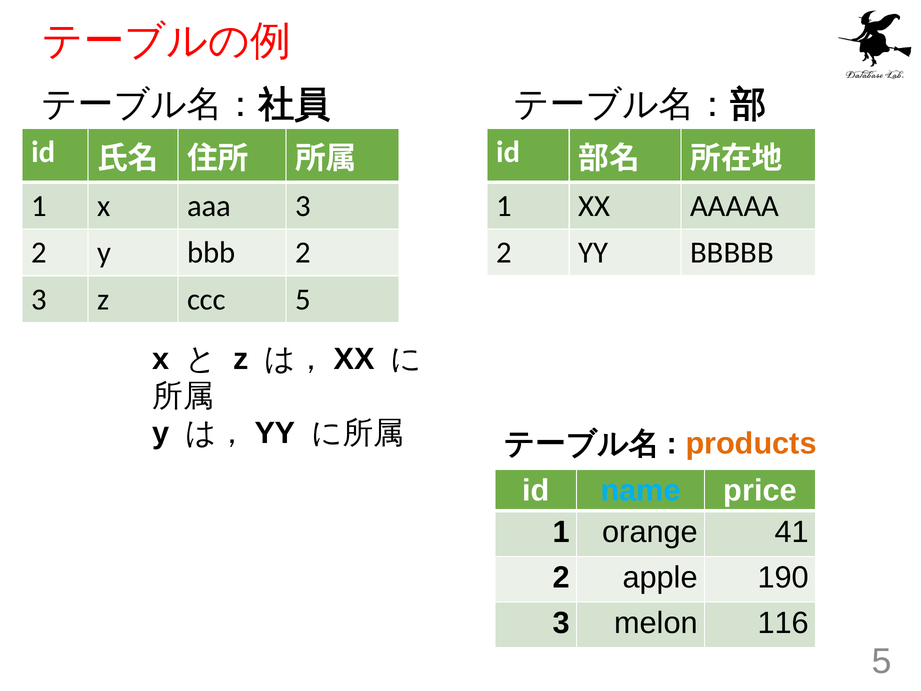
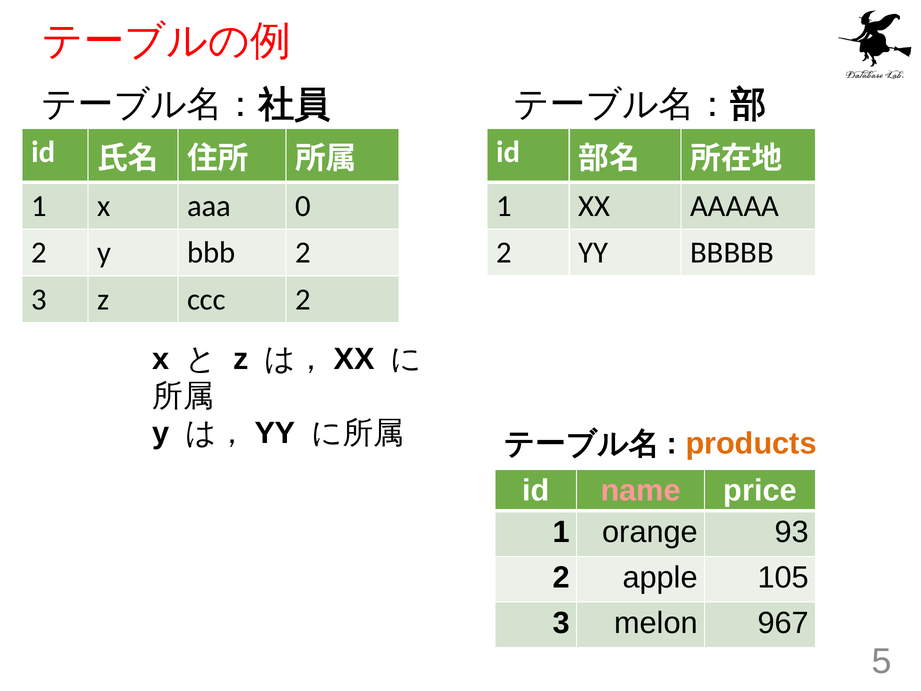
aaa 3: 3 -> 0
ccc 5: 5 -> 2
name colour: light blue -> pink
41: 41 -> 93
190: 190 -> 105
116: 116 -> 967
